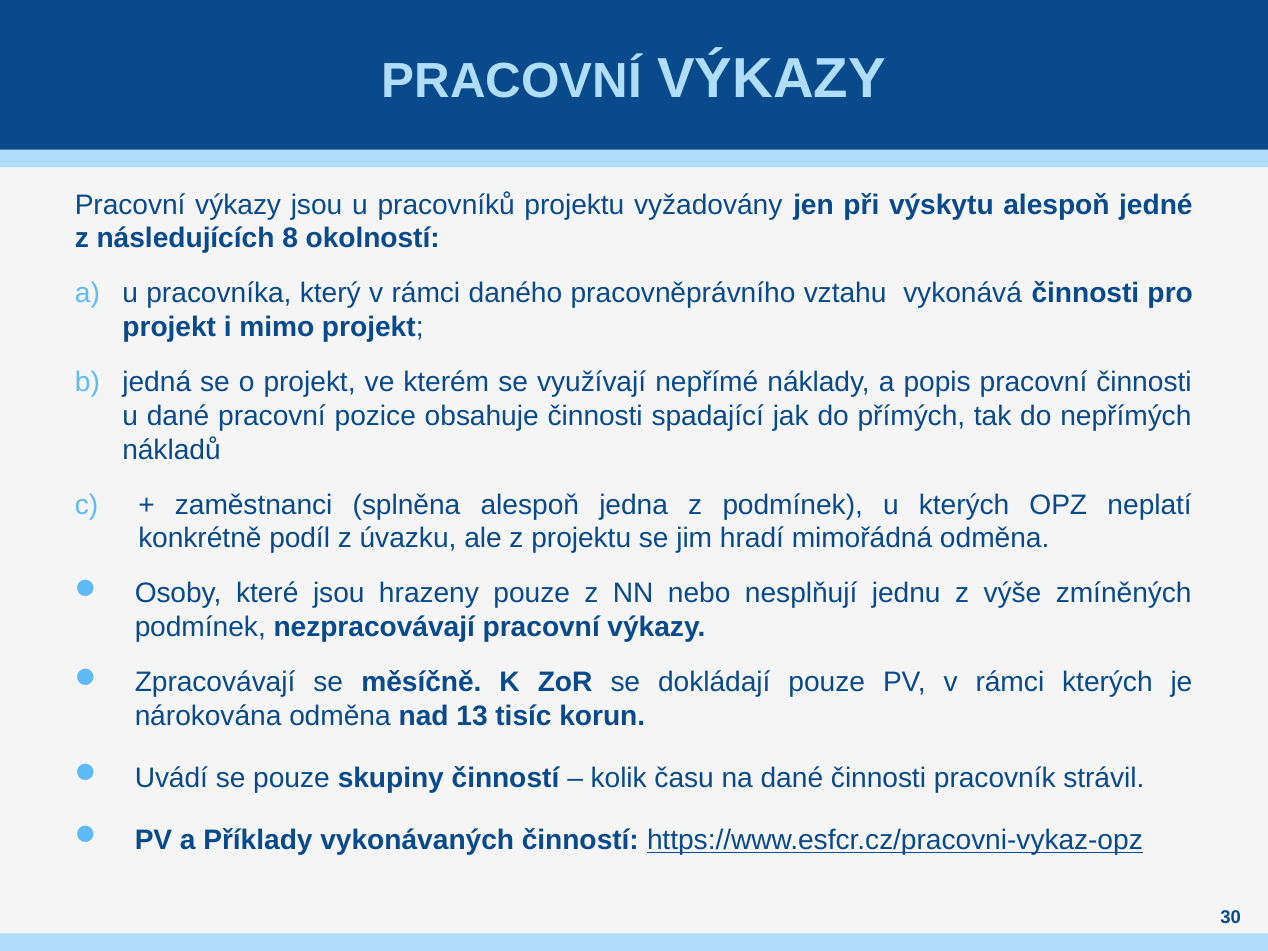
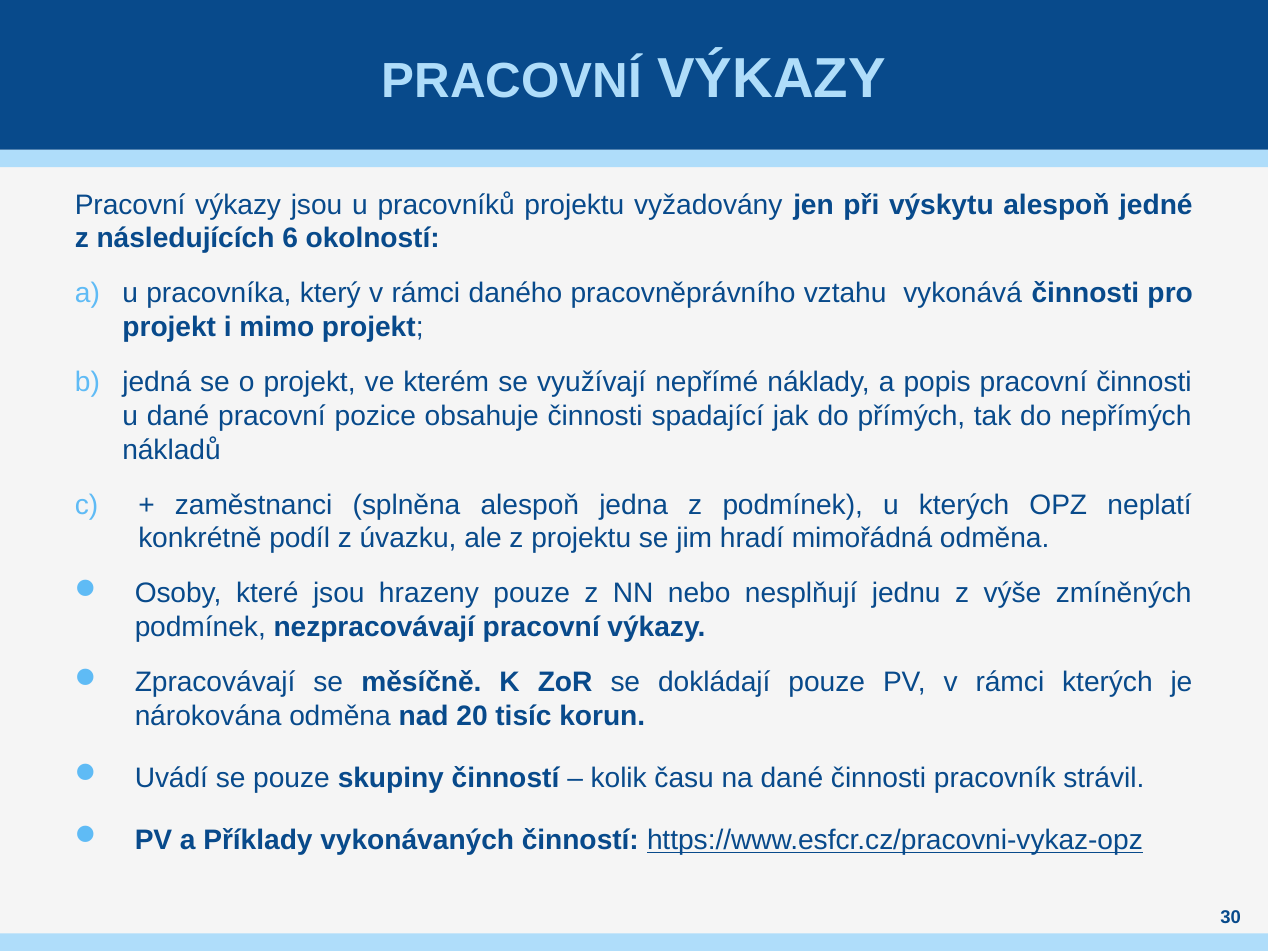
8: 8 -> 6
13: 13 -> 20
